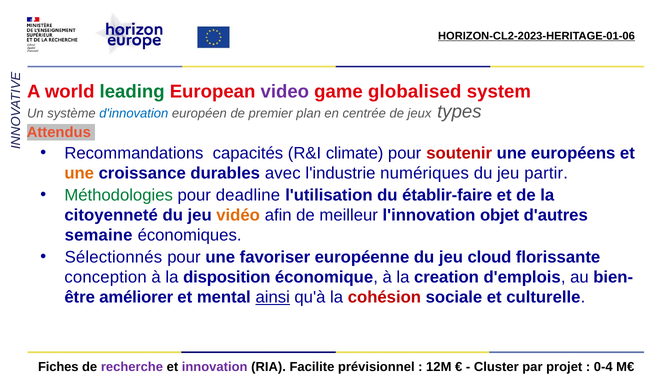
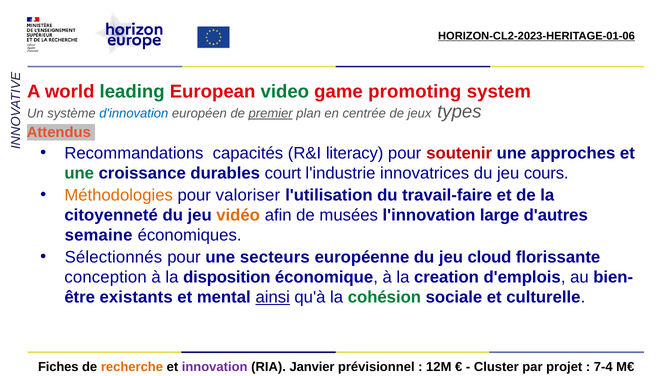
video colour: purple -> green
globalised: globalised -> promoting
premier underline: none -> present
climate: climate -> literacy
européens: européens -> approches
une at (79, 173) colour: orange -> green
avec: avec -> court
numériques: numériques -> innovatrices
partir: partir -> cours
Méthodologies colour: green -> orange
deadline: deadline -> valoriser
établir-faire: établir-faire -> travail-faire
meilleur: meilleur -> musées
objet: objet -> large
favoriser: favoriser -> secteurs
améliorer: améliorer -> existants
cohésion colour: red -> green
recherche colour: purple -> orange
Facilite: Facilite -> Janvier
0-4: 0-4 -> 7-4
